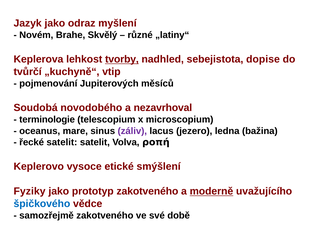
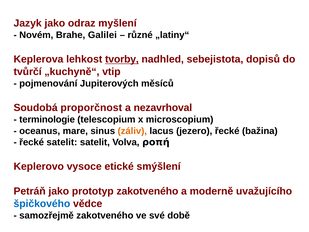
Skvělý: Skvělý -> Galilei
dopise: dopise -> dopisů
novodobého: novodobého -> proporčnost
záliv colour: purple -> orange
jezero ledna: ledna -> řecké
Fyziky: Fyziky -> Petráň
moderně underline: present -> none
